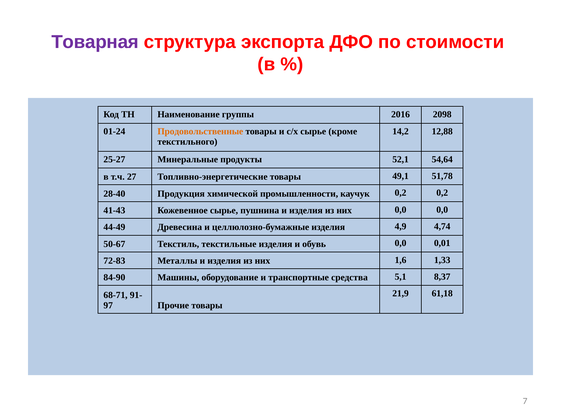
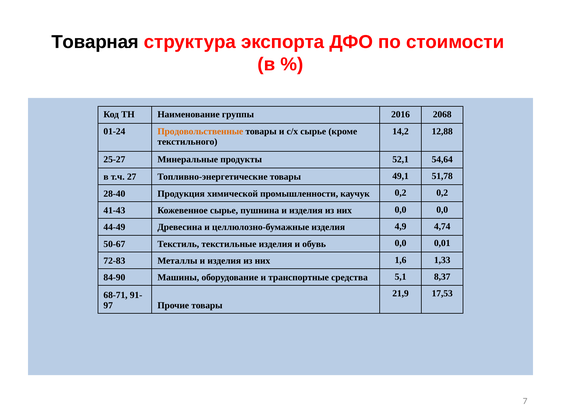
Товарная colour: purple -> black
2098: 2098 -> 2068
61,18: 61,18 -> 17,53
